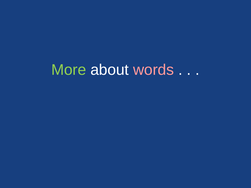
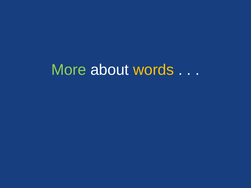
words colour: pink -> yellow
